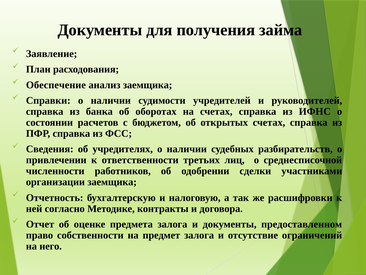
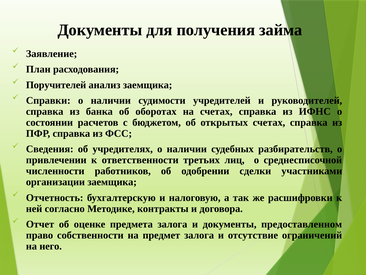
Обеспечение: Обеспечение -> Поручителей
